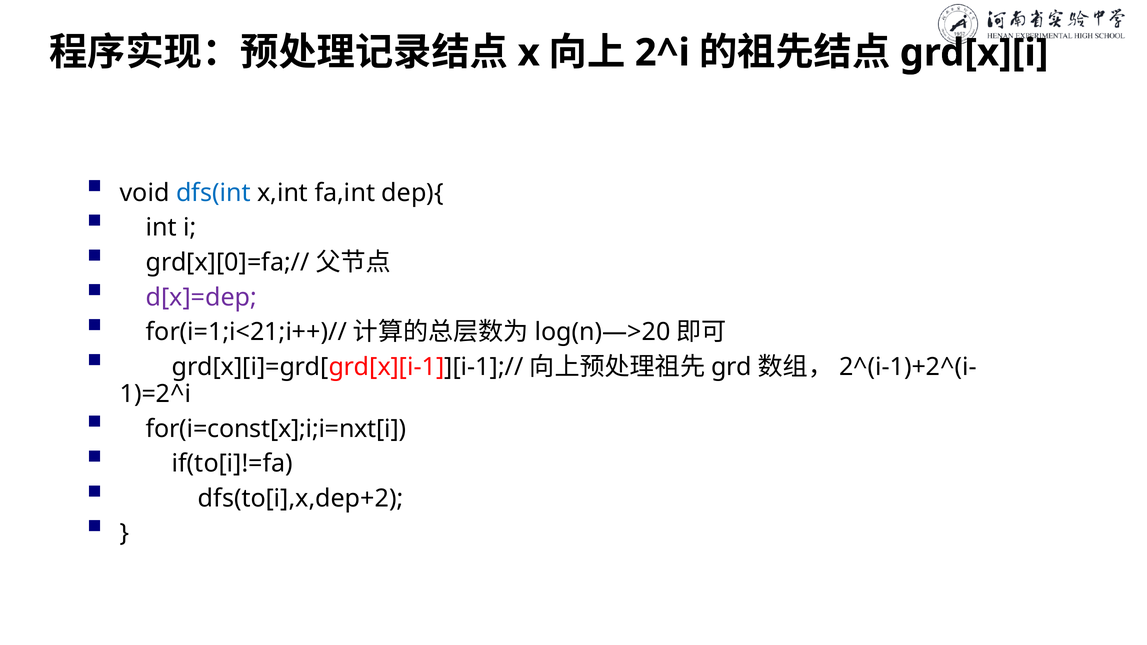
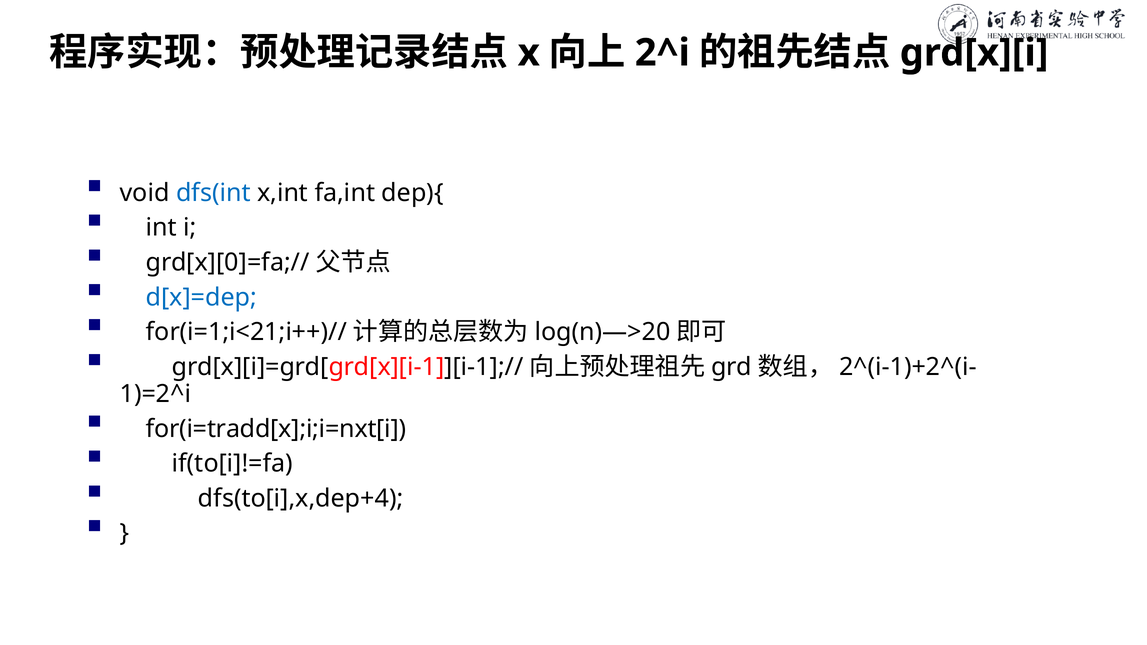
d[x]=dep colour: purple -> blue
for(i=const[x];i;i=nxt[i: for(i=const[x];i;i=nxt[i -> for(i=tradd[x];i;i=nxt[i
dfs(to[i],x,dep+2: dfs(to[i],x,dep+2 -> dfs(to[i],x,dep+4
